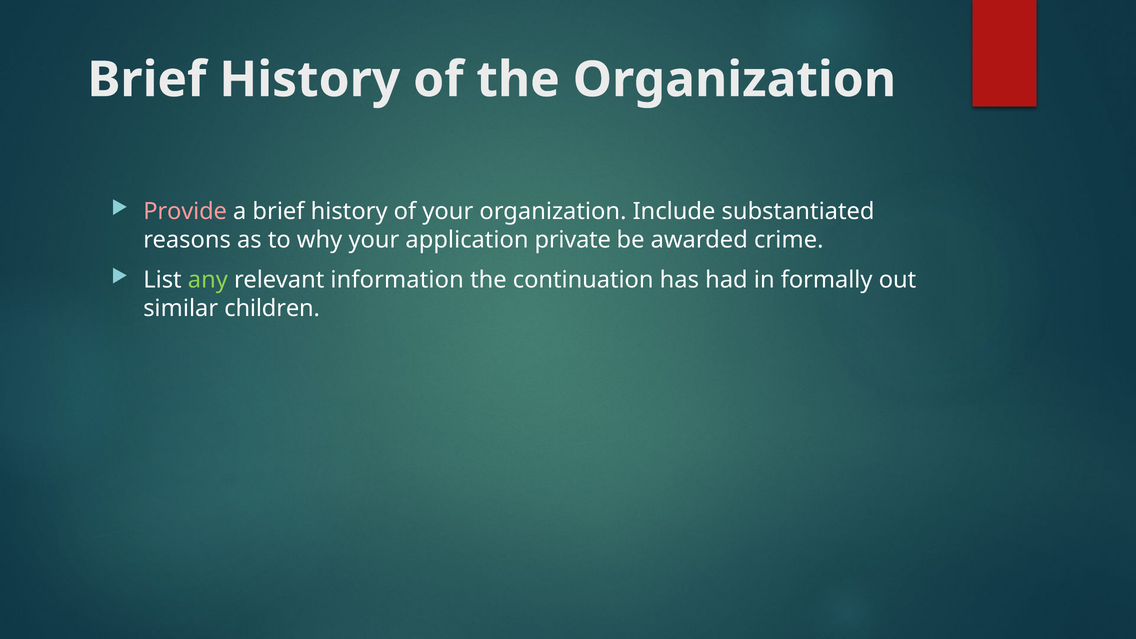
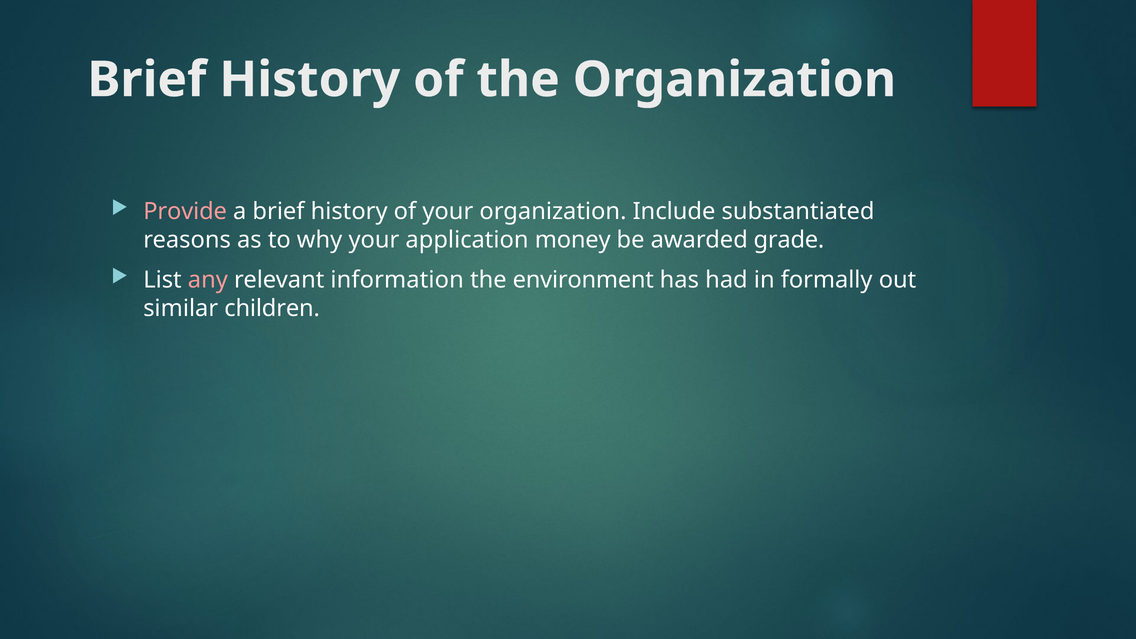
private: private -> money
crime: crime -> grade
any colour: light green -> pink
continuation: continuation -> environment
